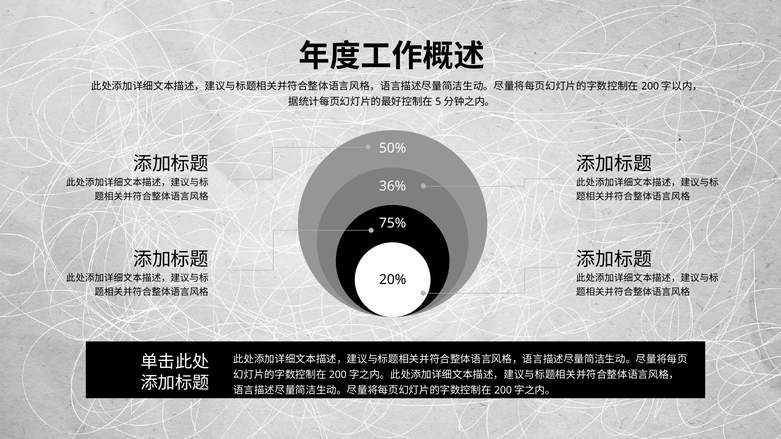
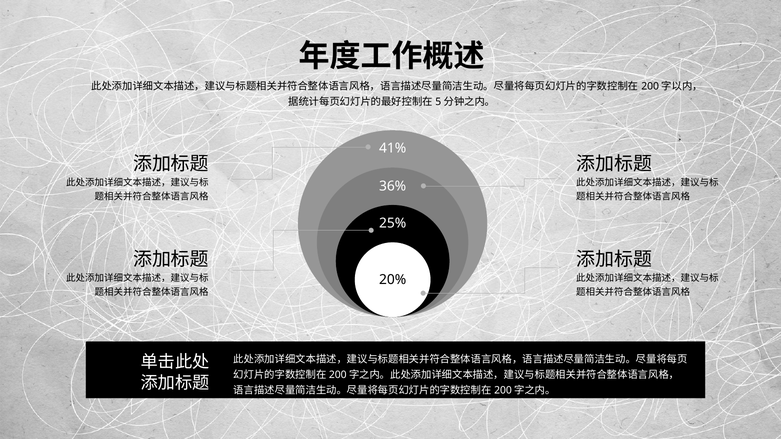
50%: 50% -> 41%
75%: 75% -> 25%
